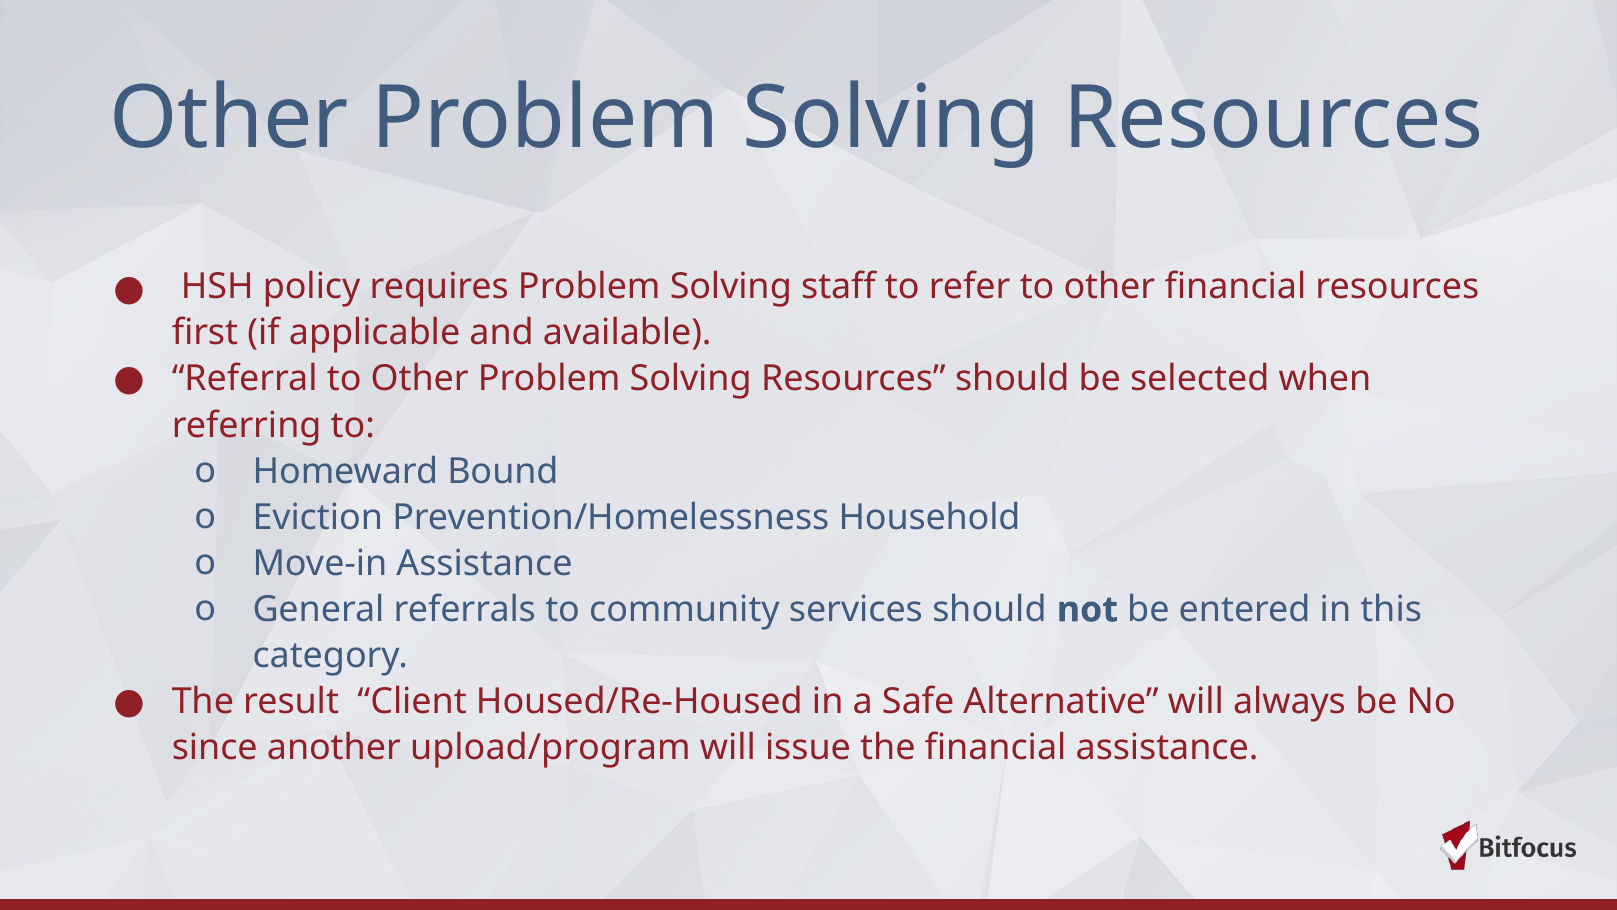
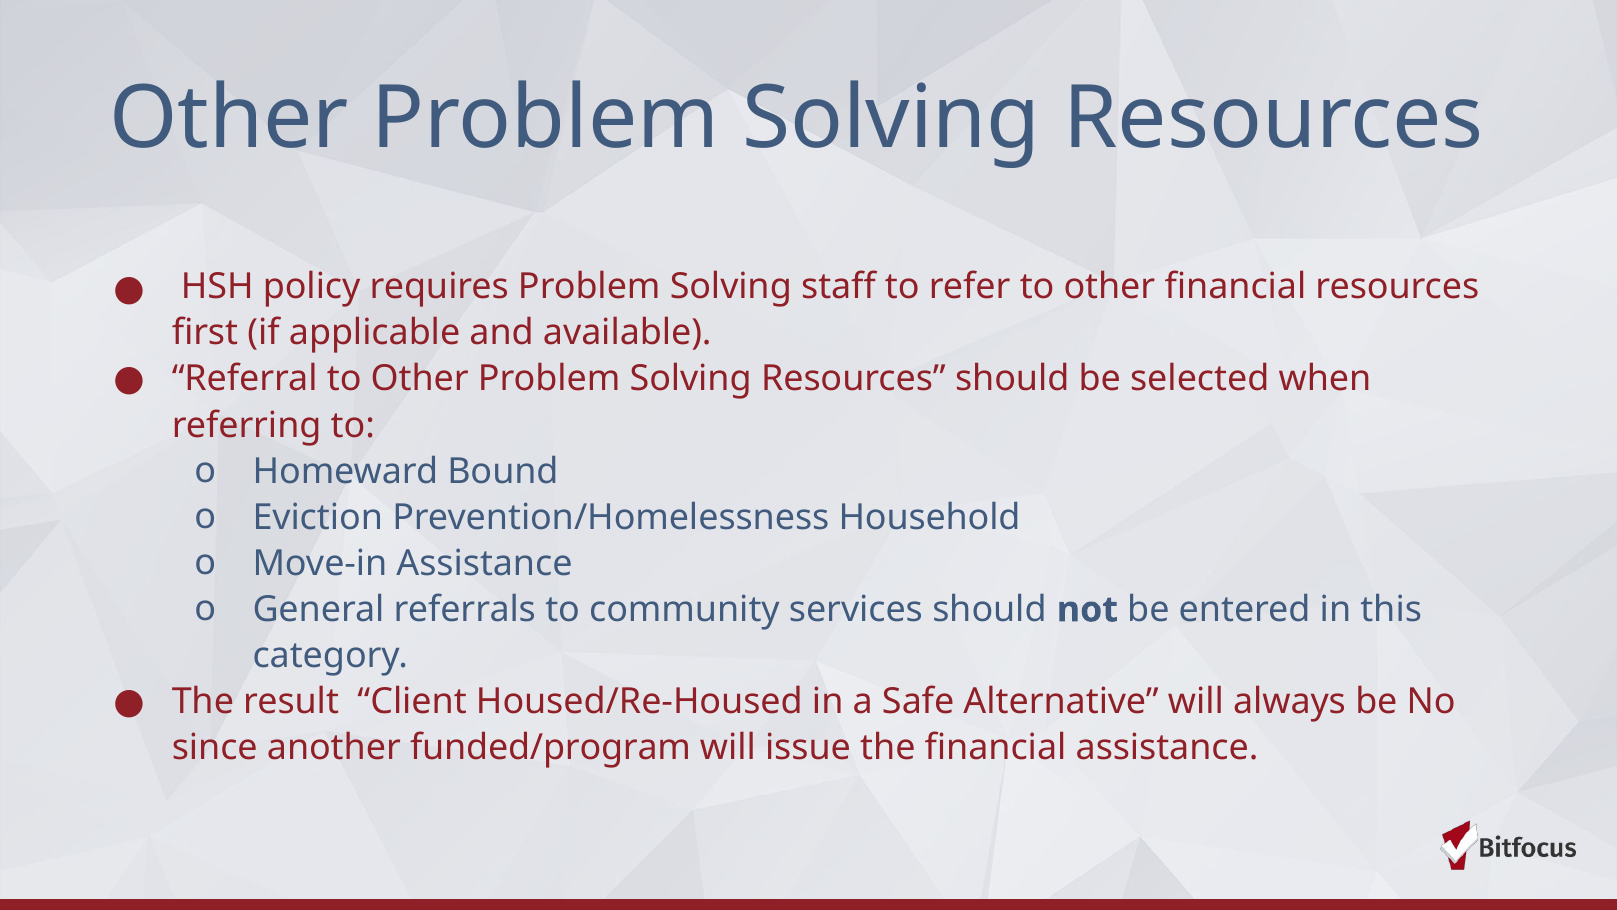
upload/program: upload/program -> funded/program
